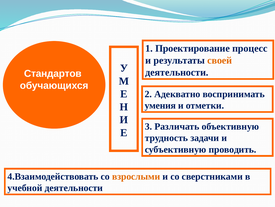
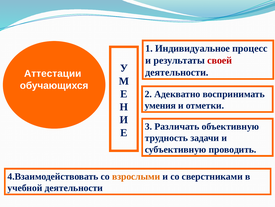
Проектирование: Проектирование -> Индивидуальное
своей colour: orange -> red
Стандартов: Стандартов -> Аттестации
